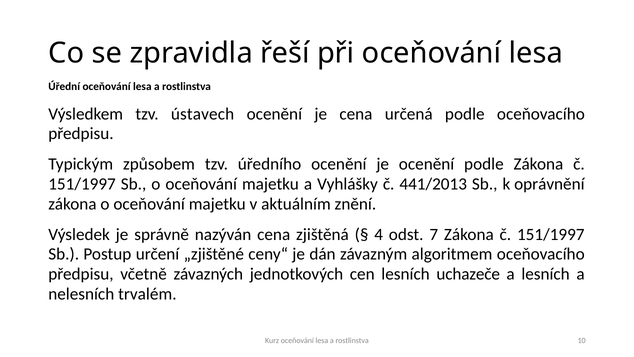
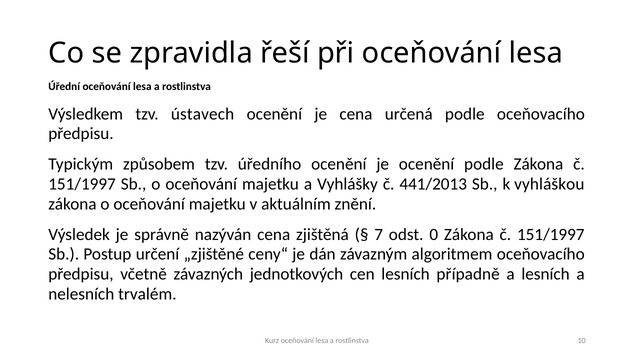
oprávnění: oprávnění -> vyhláškou
4: 4 -> 7
7: 7 -> 0
uchazeče: uchazeče -> případně
